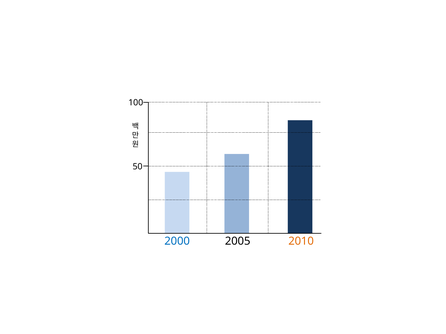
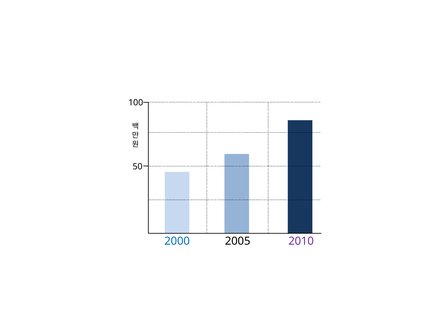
2010 colour: orange -> purple
